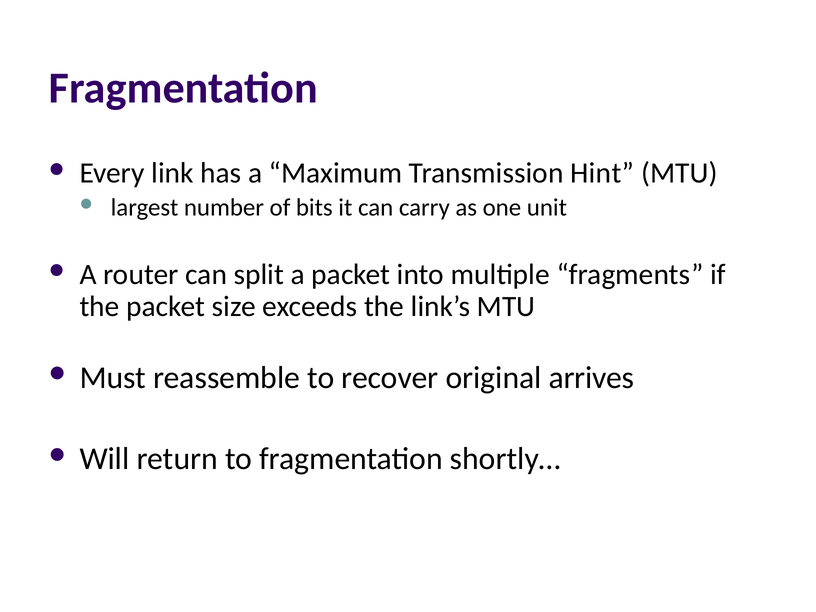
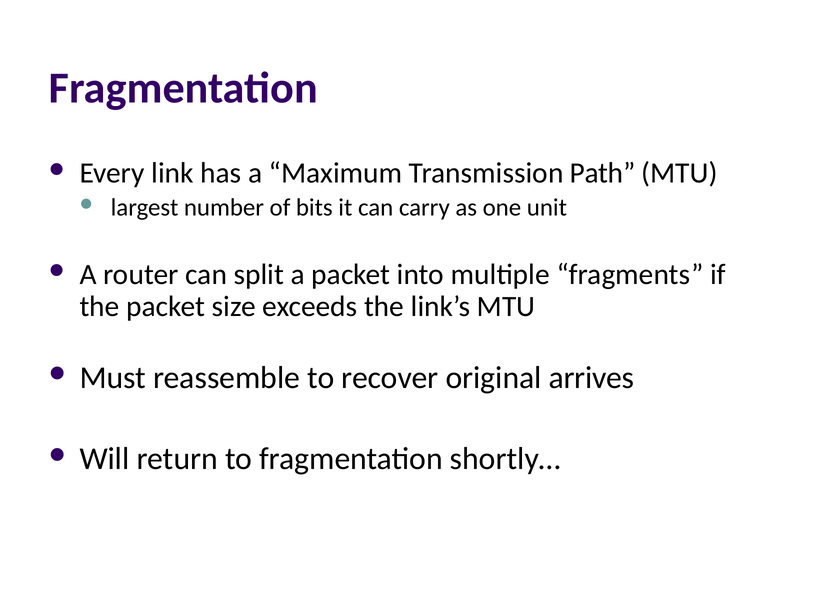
Hint: Hint -> Path
